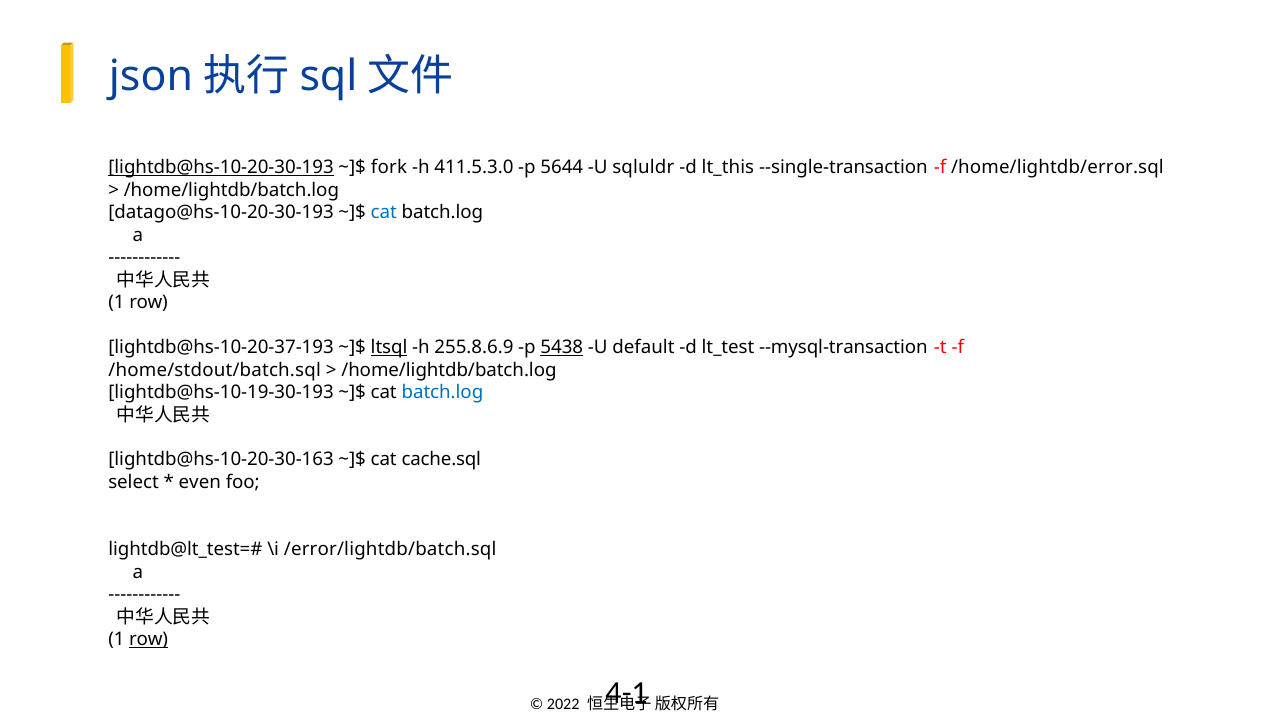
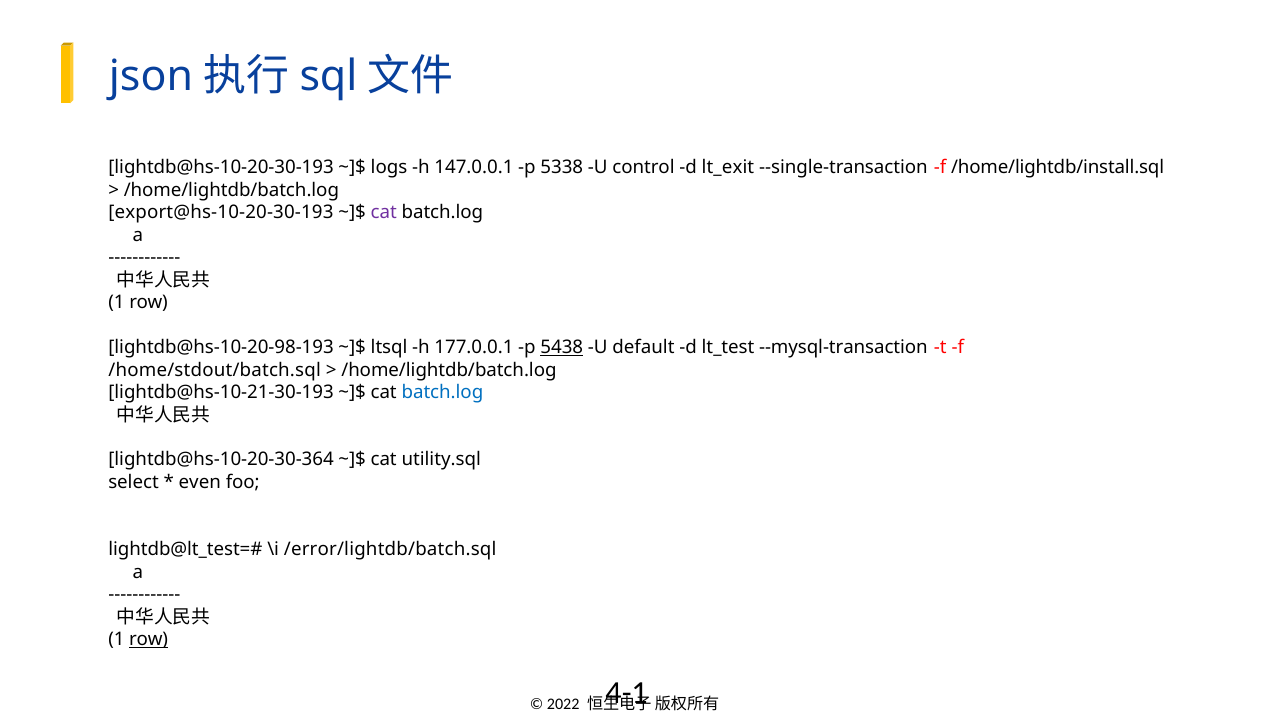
lightdb@hs-10-20-30-193 underline: present -> none
fork: fork -> logs
411.5.3.0: 411.5.3.0 -> 147.0.0.1
5644: 5644 -> 5338
sqluldr: sqluldr -> control
lt_this: lt_this -> lt_exit
/home/lightdb/error.sql: /home/lightdb/error.sql -> /home/lightdb/install.sql
datago@hs-10-20-30-193: datago@hs-10-20-30-193 -> export@hs-10-20-30-193
cat at (384, 213) colour: blue -> purple
lightdb@hs-10-20-37-193: lightdb@hs-10-20-37-193 -> lightdb@hs-10-20-98-193
ltsql underline: present -> none
255.8.6.9: 255.8.6.9 -> 177.0.0.1
lightdb@hs-10-19-30-193: lightdb@hs-10-19-30-193 -> lightdb@hs-10-21-30-193
lightdb@hs-10-20-30-163: lightdb@hs-10-20-30-163 -> lightdb@hs-10-20-30-364
cache.sql: cache.sql -> utility.sql
